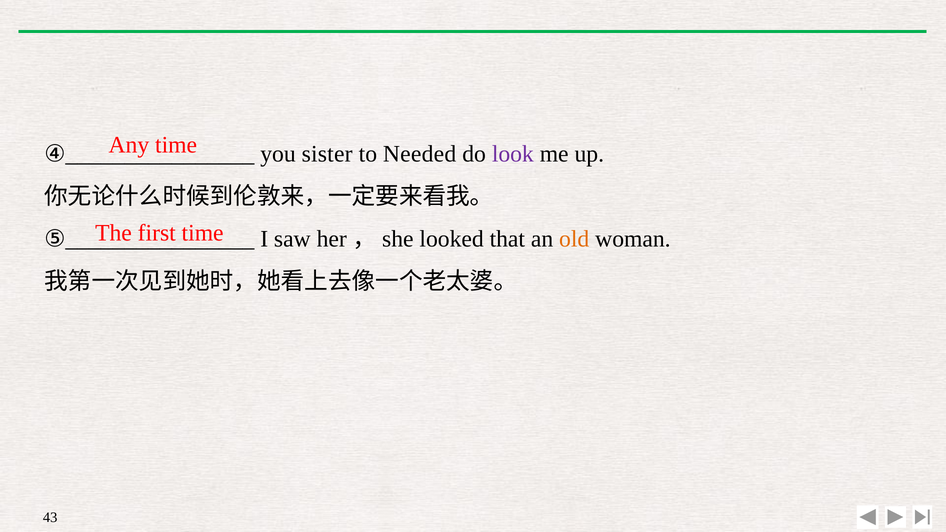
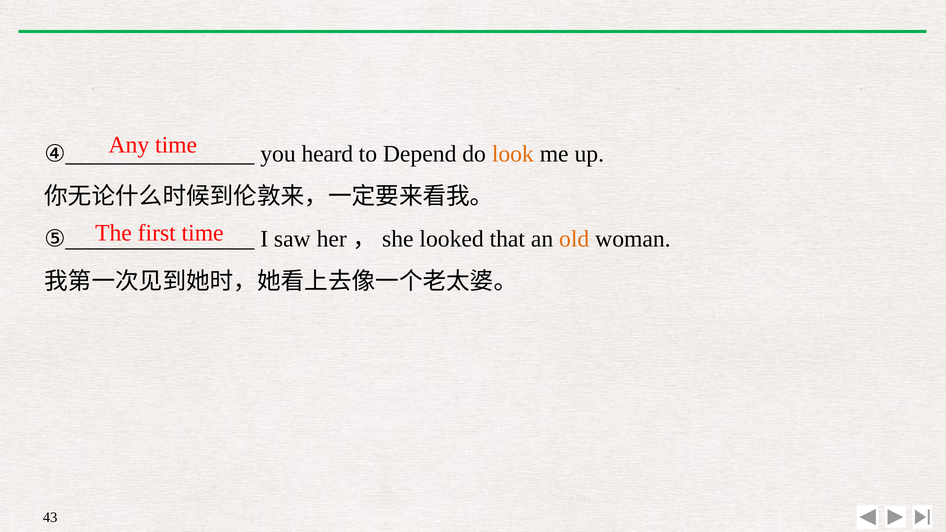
sister: sister -> heard
Needed: Needed -> Depend
look colour: purple -> orange
